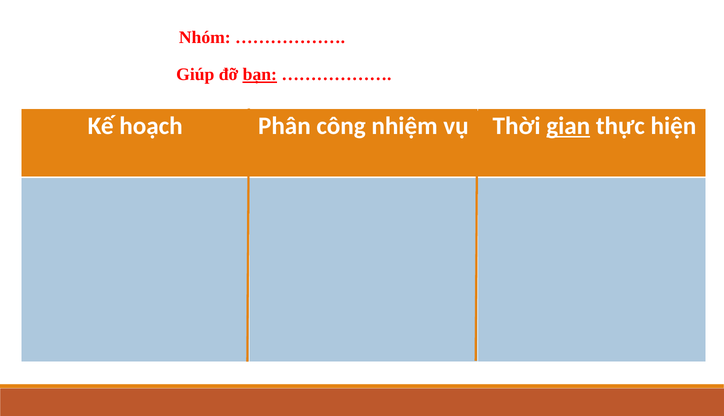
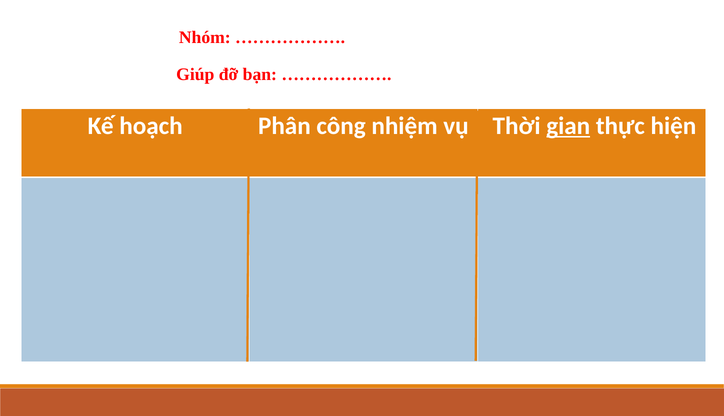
bạn underline: present -> none
